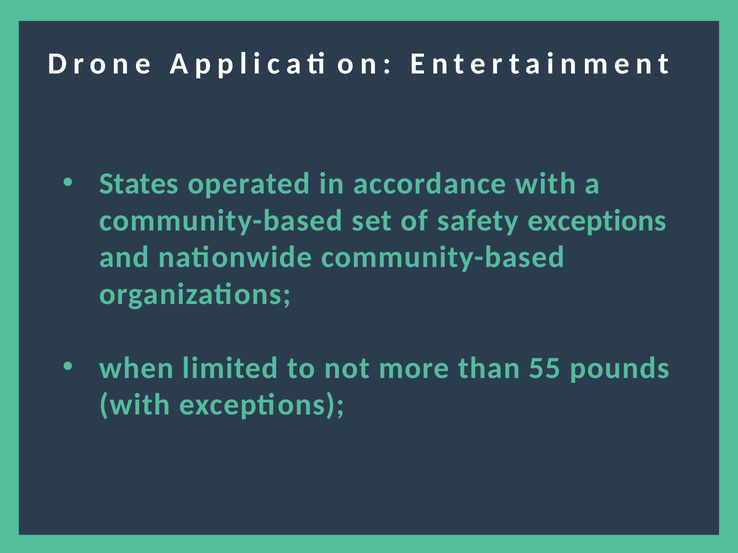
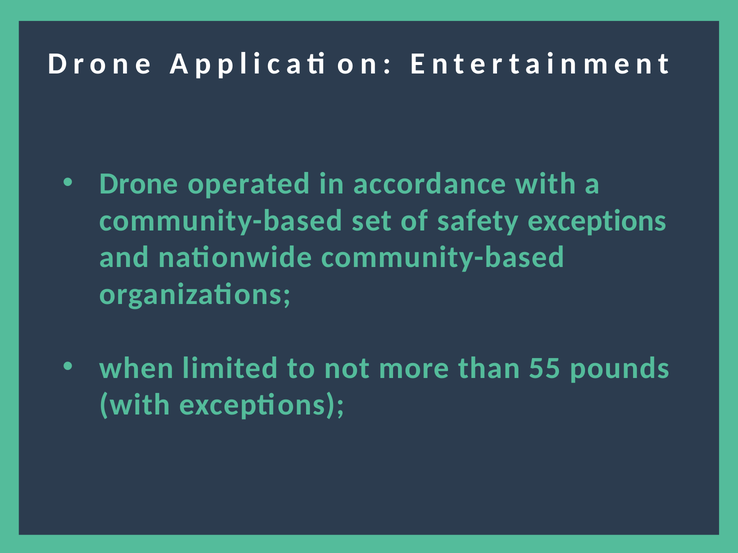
States at (139, 184): States -> Drone
